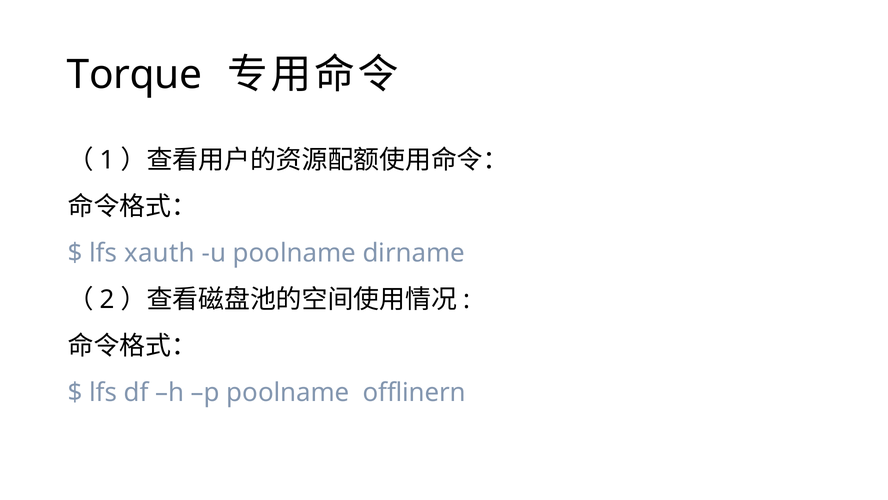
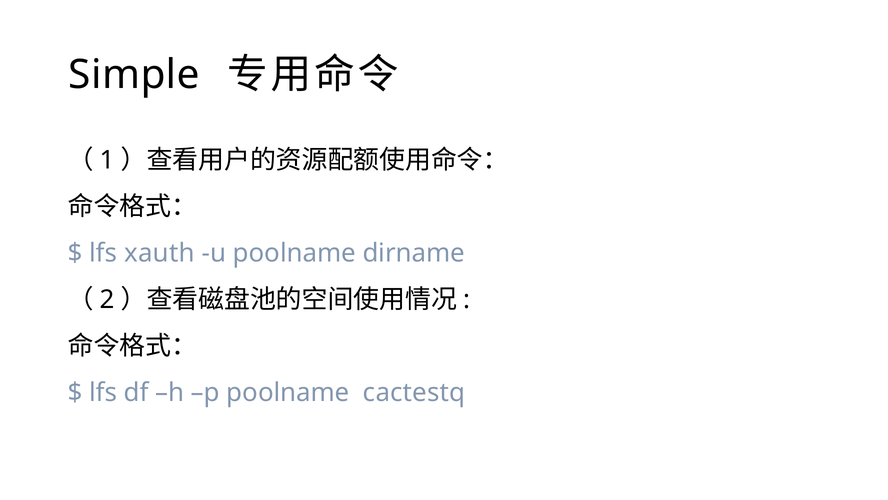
Torque: Torque -> Simple
offlinern: offlinern -> cactestq
